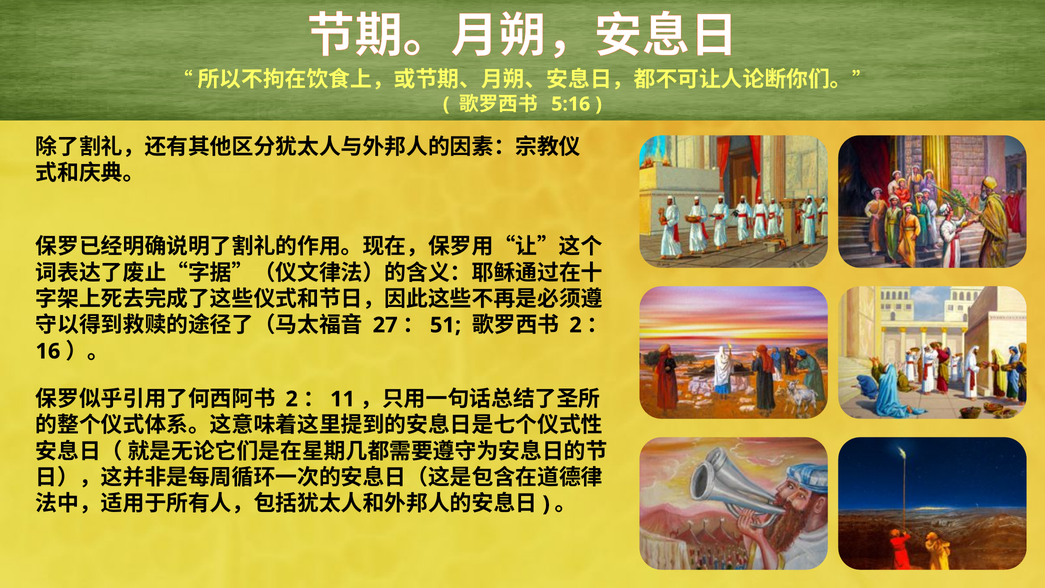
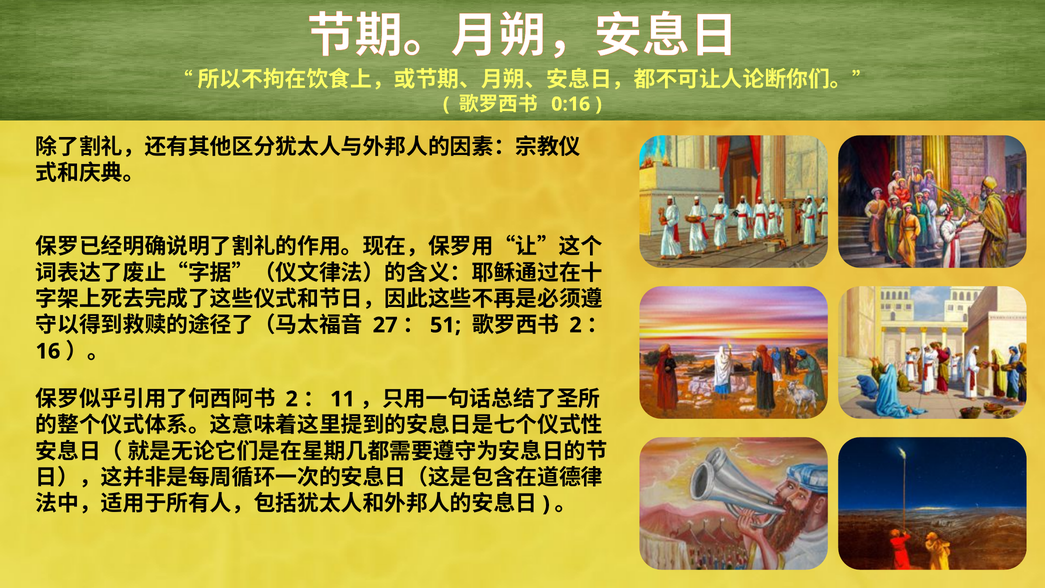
5:16: 5:16 -> 0:16
